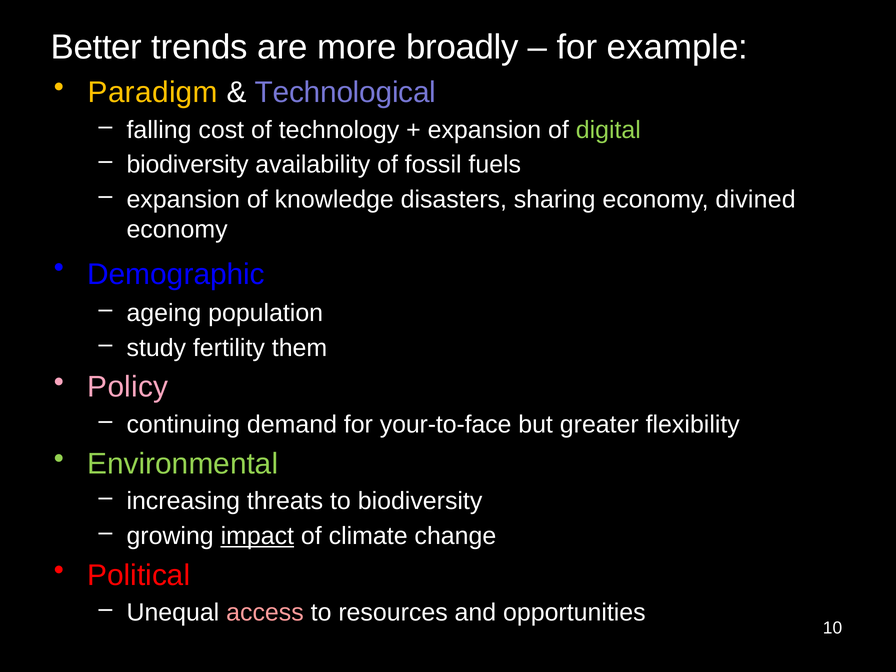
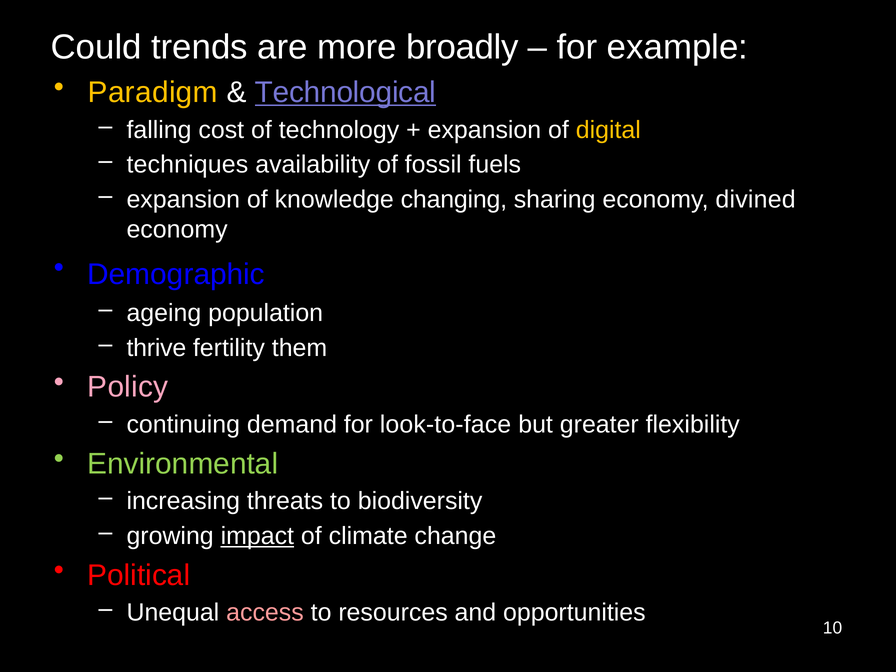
Better: Better -> Could
Technological underline: none -> present
digital colour: light green -> yellow
biodiversity at (188, 165): biodiversity -> techniques
disasters: disasters -> changing
study: study -> thrive
your-to-face: your-to-face -> look-to-face
